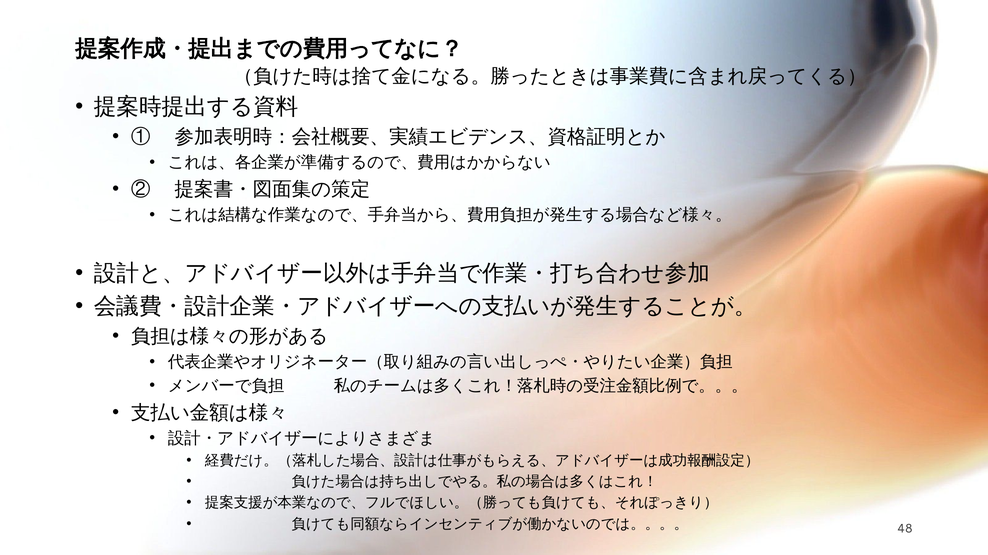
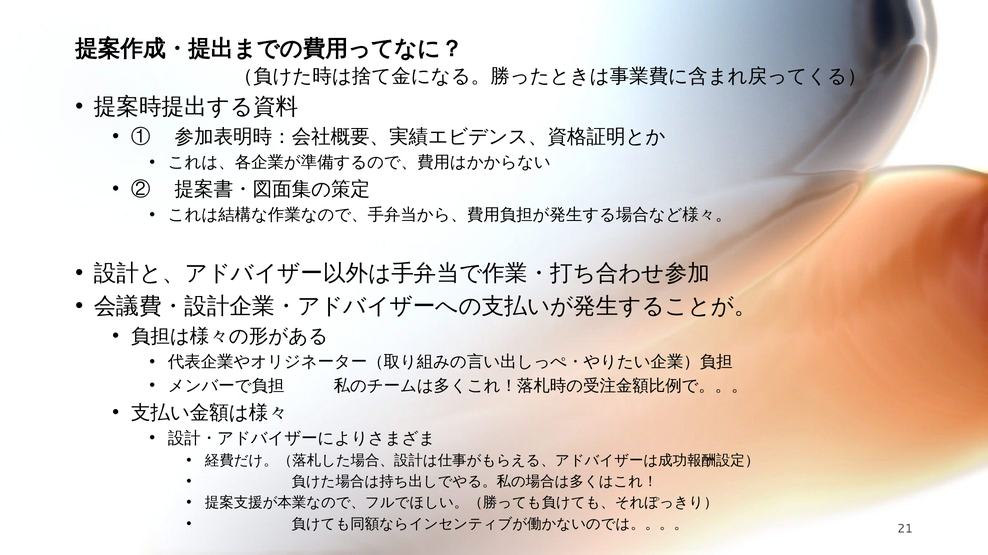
48: 48 -> 21
